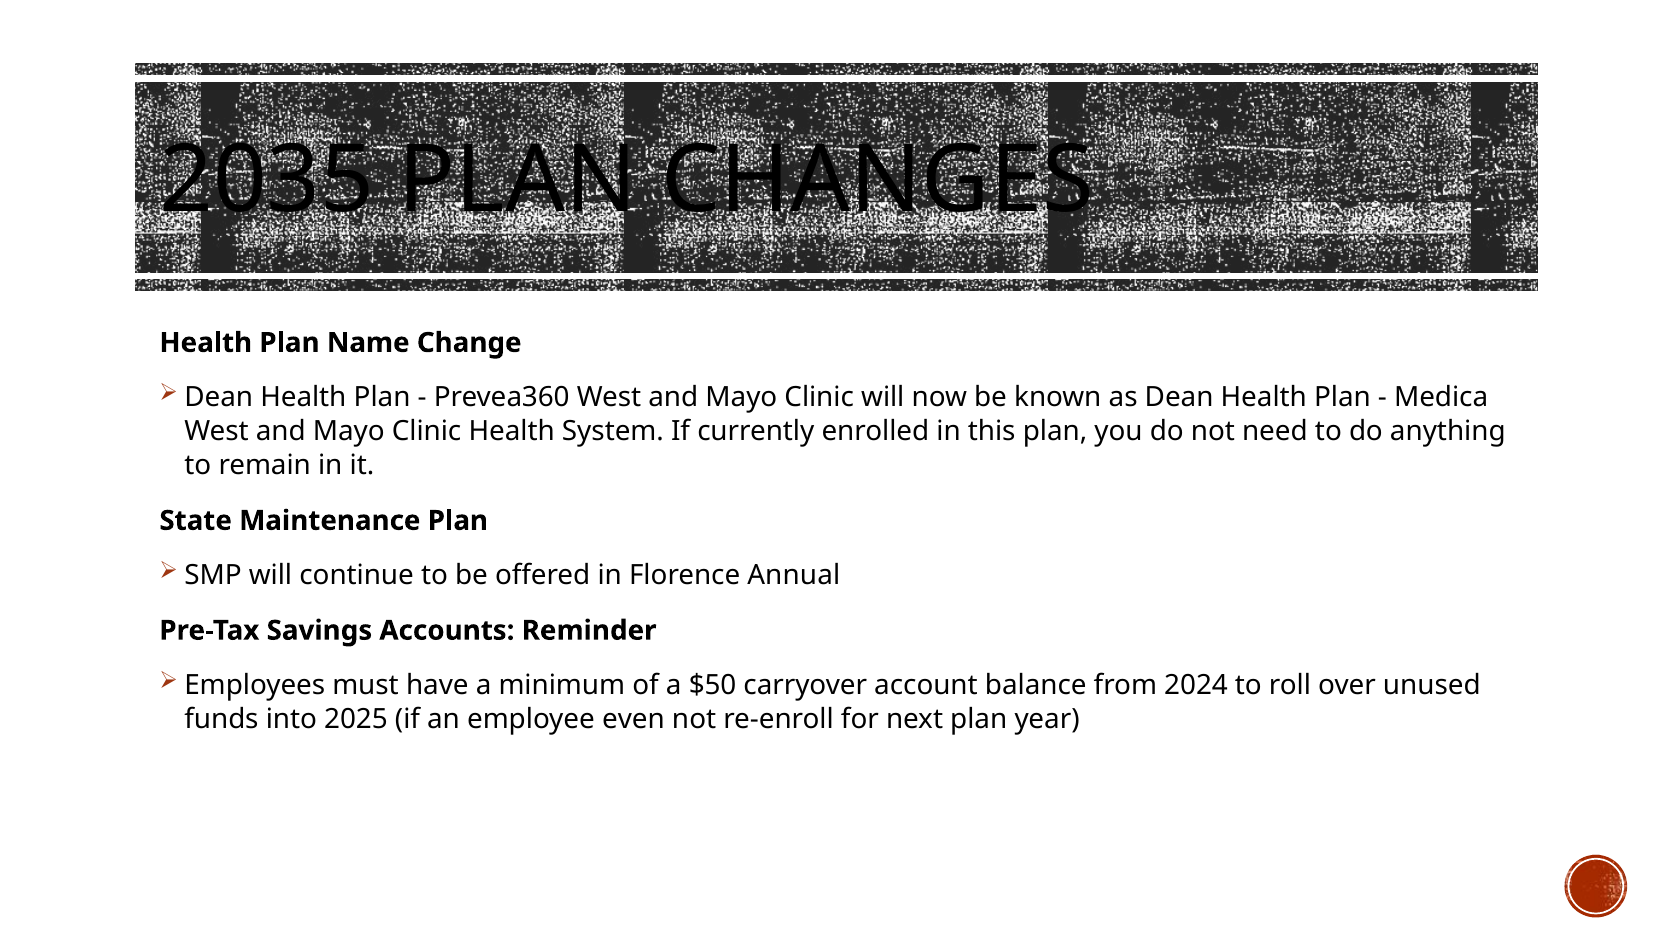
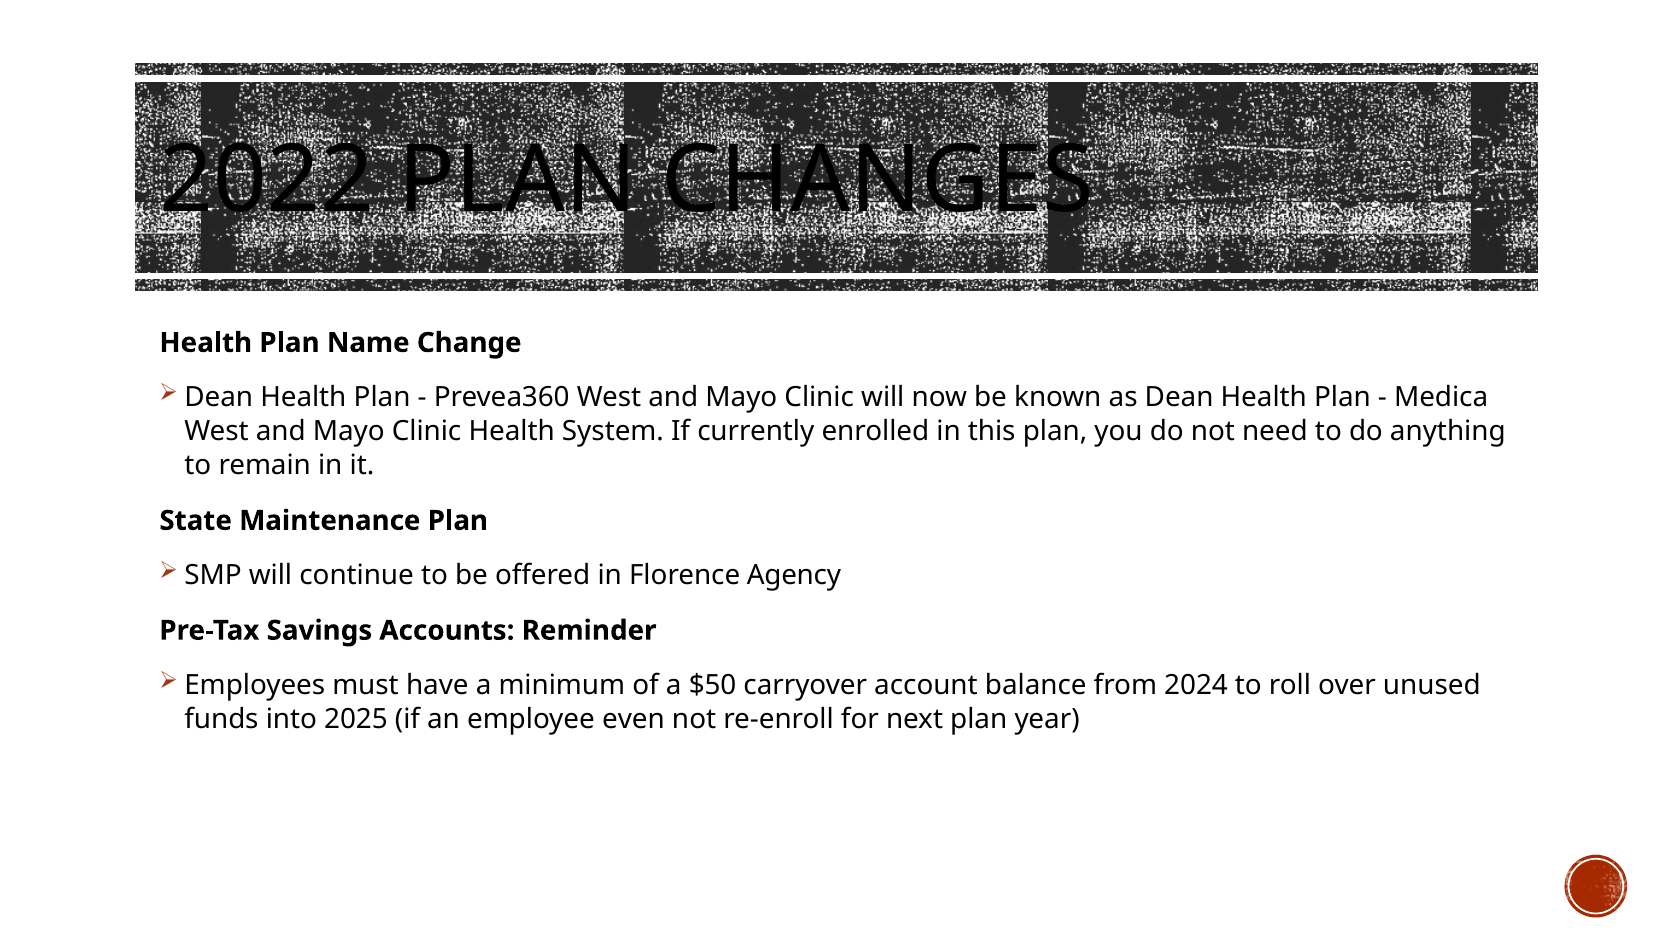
2035: 2035 -> 2022
Annual: Annual -> Agency
